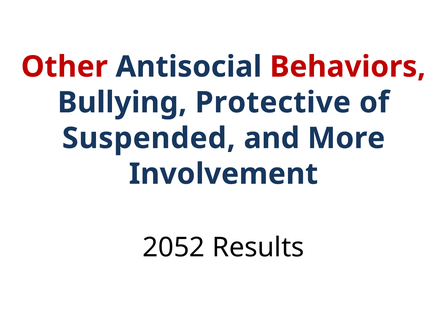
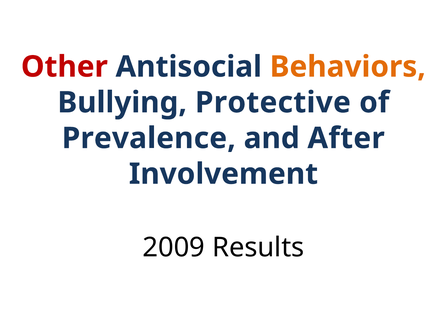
Behaviors colour: red -> orange
Suspended: Suspended -> Prevalence
More: More -> After
2052: 2052 -> 2009
